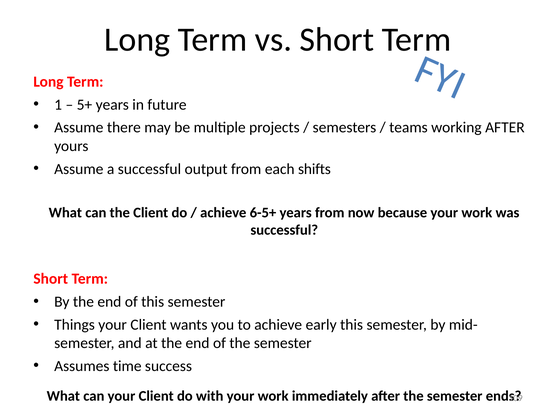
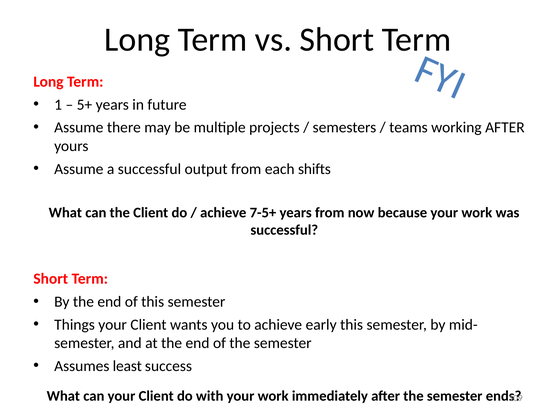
6-5+: 6-5+ -> 7-5+
time: time -> least
